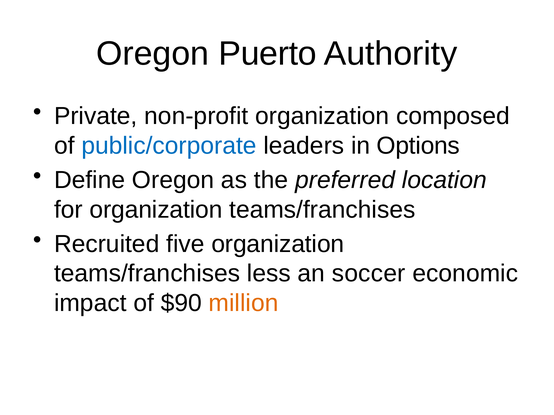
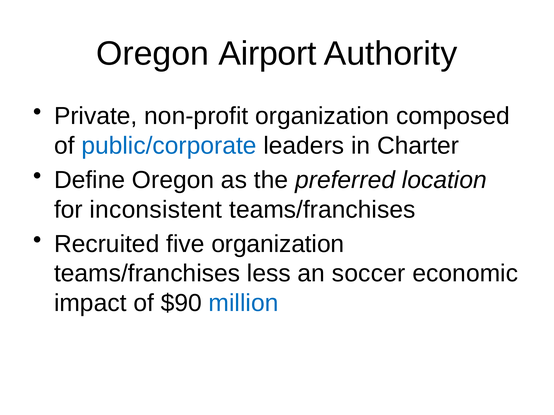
Puerto: Puerto -> Airport
Options: Options -> Charter
for organization: organization -> inconsistent
million colour: orange -> blue
